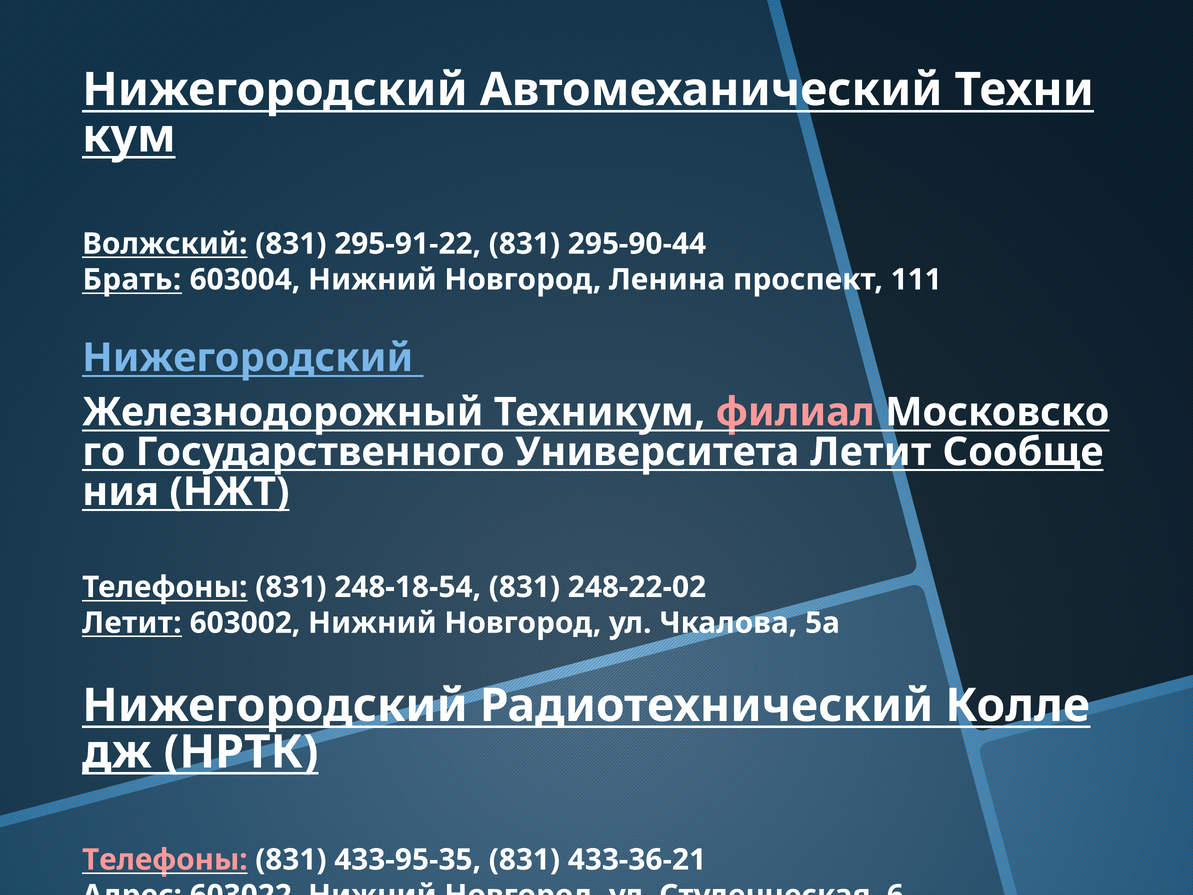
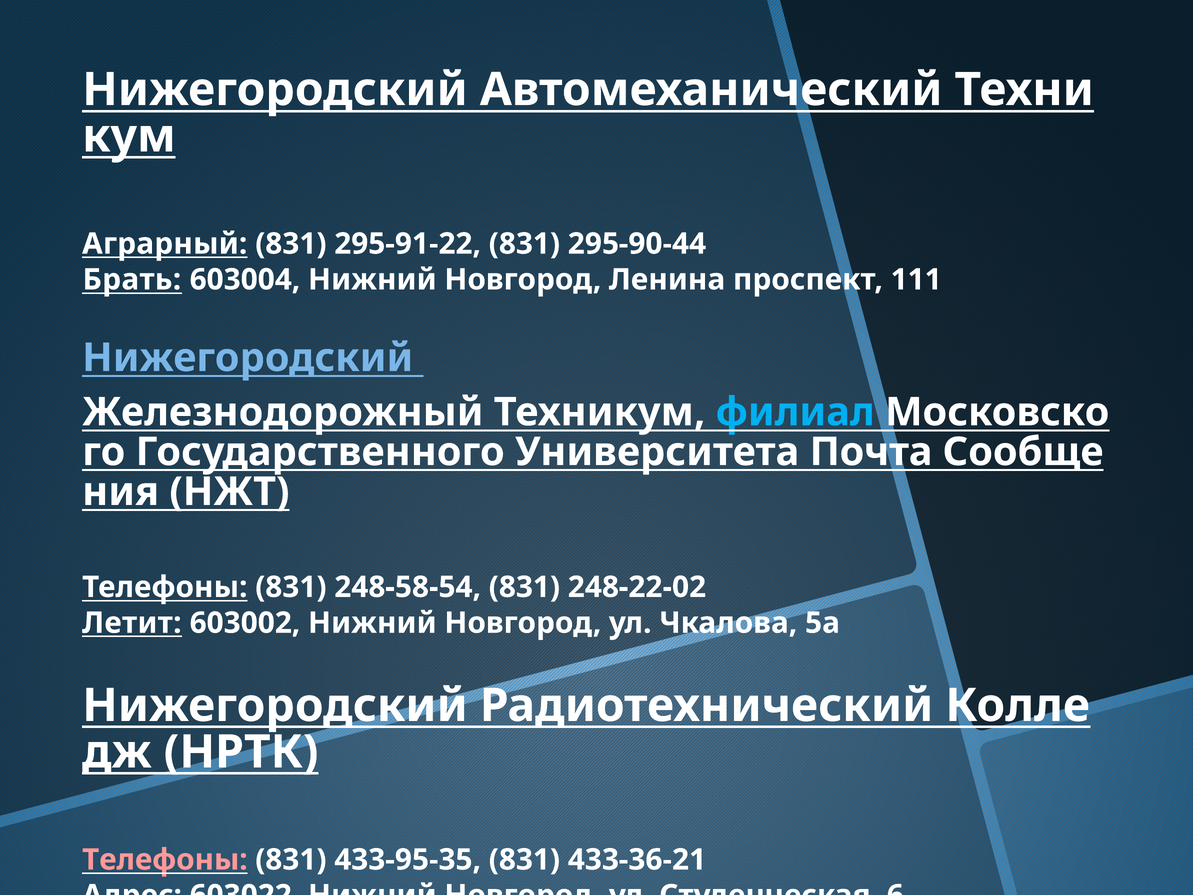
Волжский: Волжский -> Аграрный
филиал colour: pink -> light blue
Университета Летит: Летит -> Почта
248-18-54: 248-18-54 -> 248-58-54
